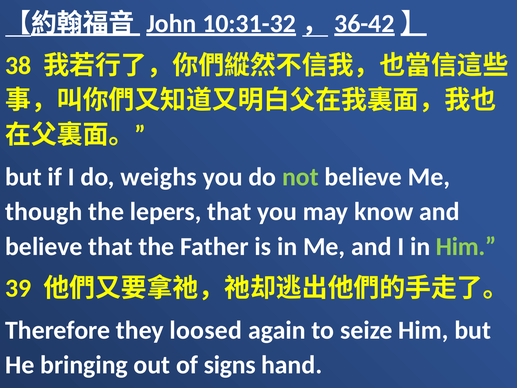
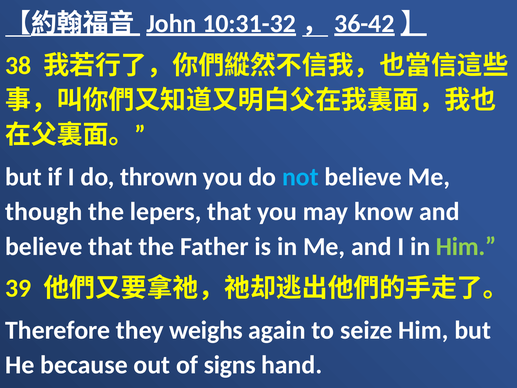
weighs: weighs -> thrown
not colour: light green -> light blue
loosed: loosed -> weighs
bringing: bringing -> because
